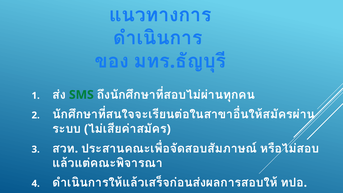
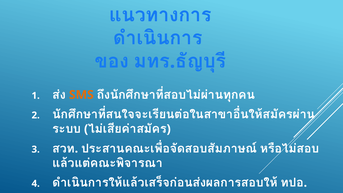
SMS colour: green -> orange
